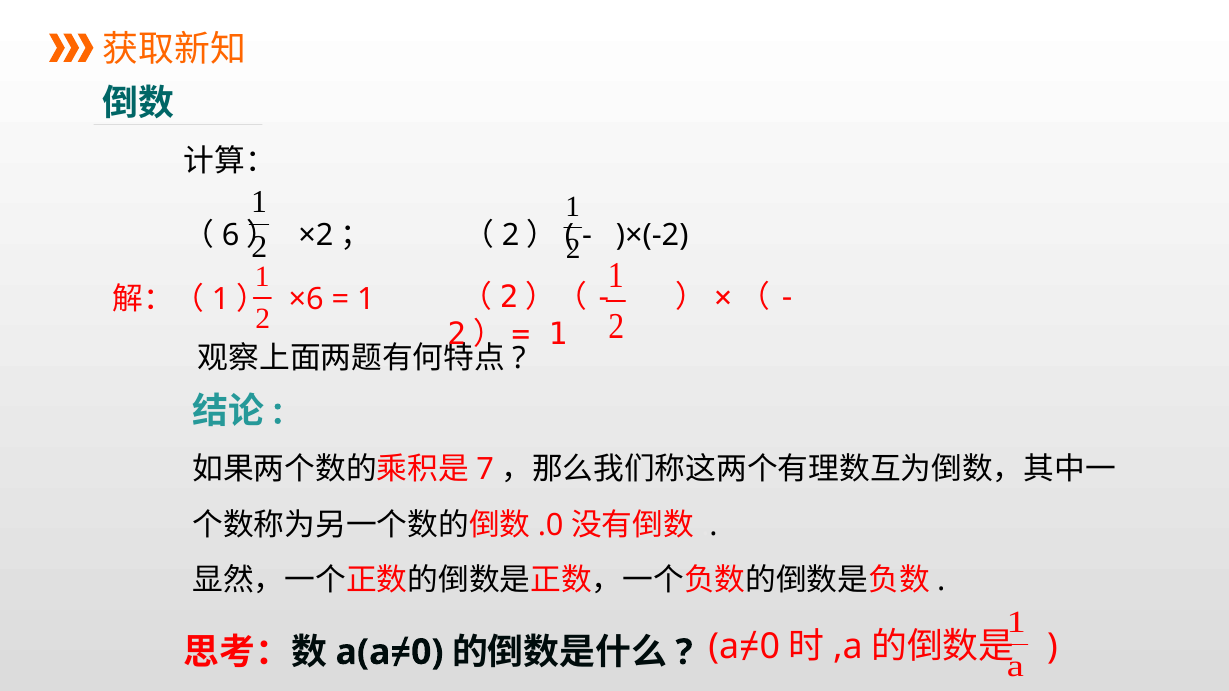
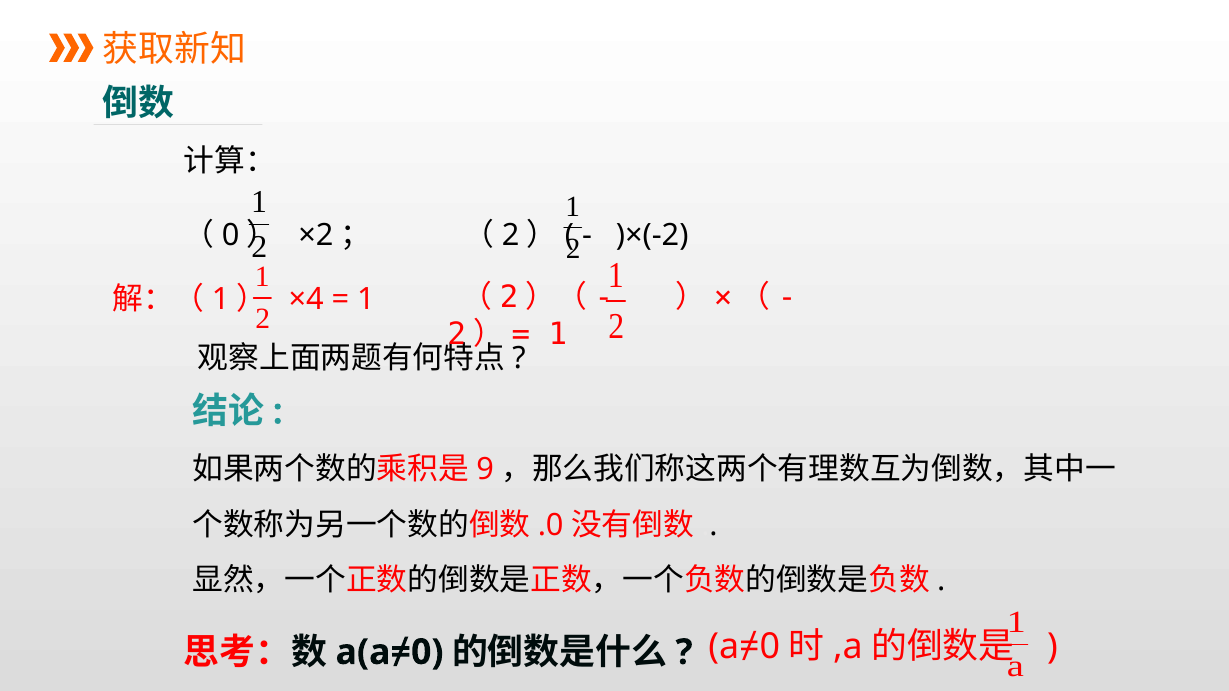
6 at (231, 235): 6 -> 0
×6: ×6 -> ×4
7: 7 -> 9
